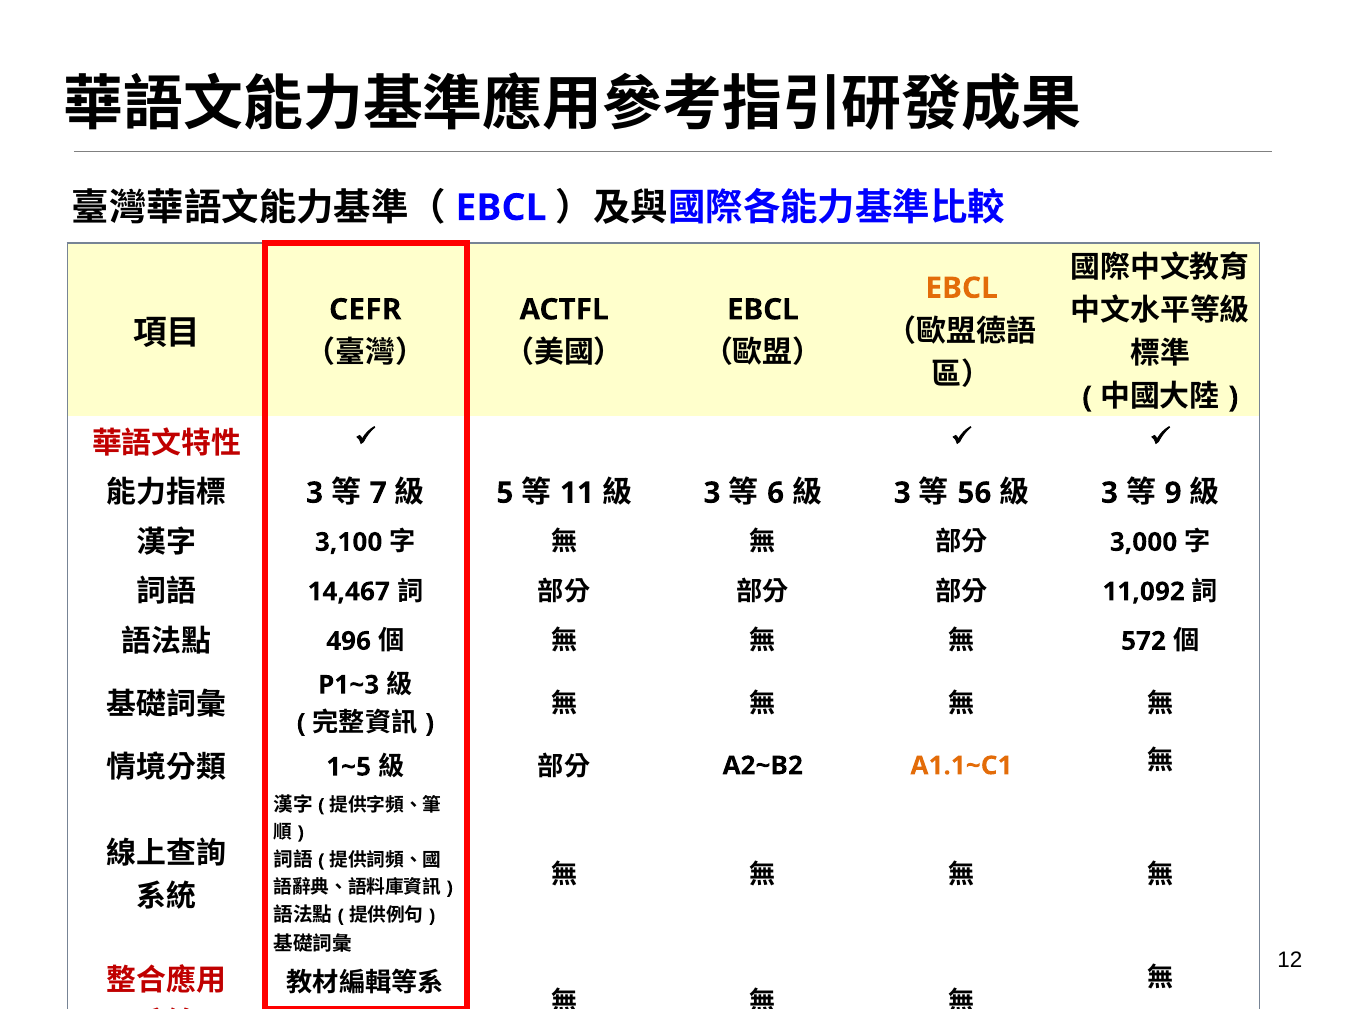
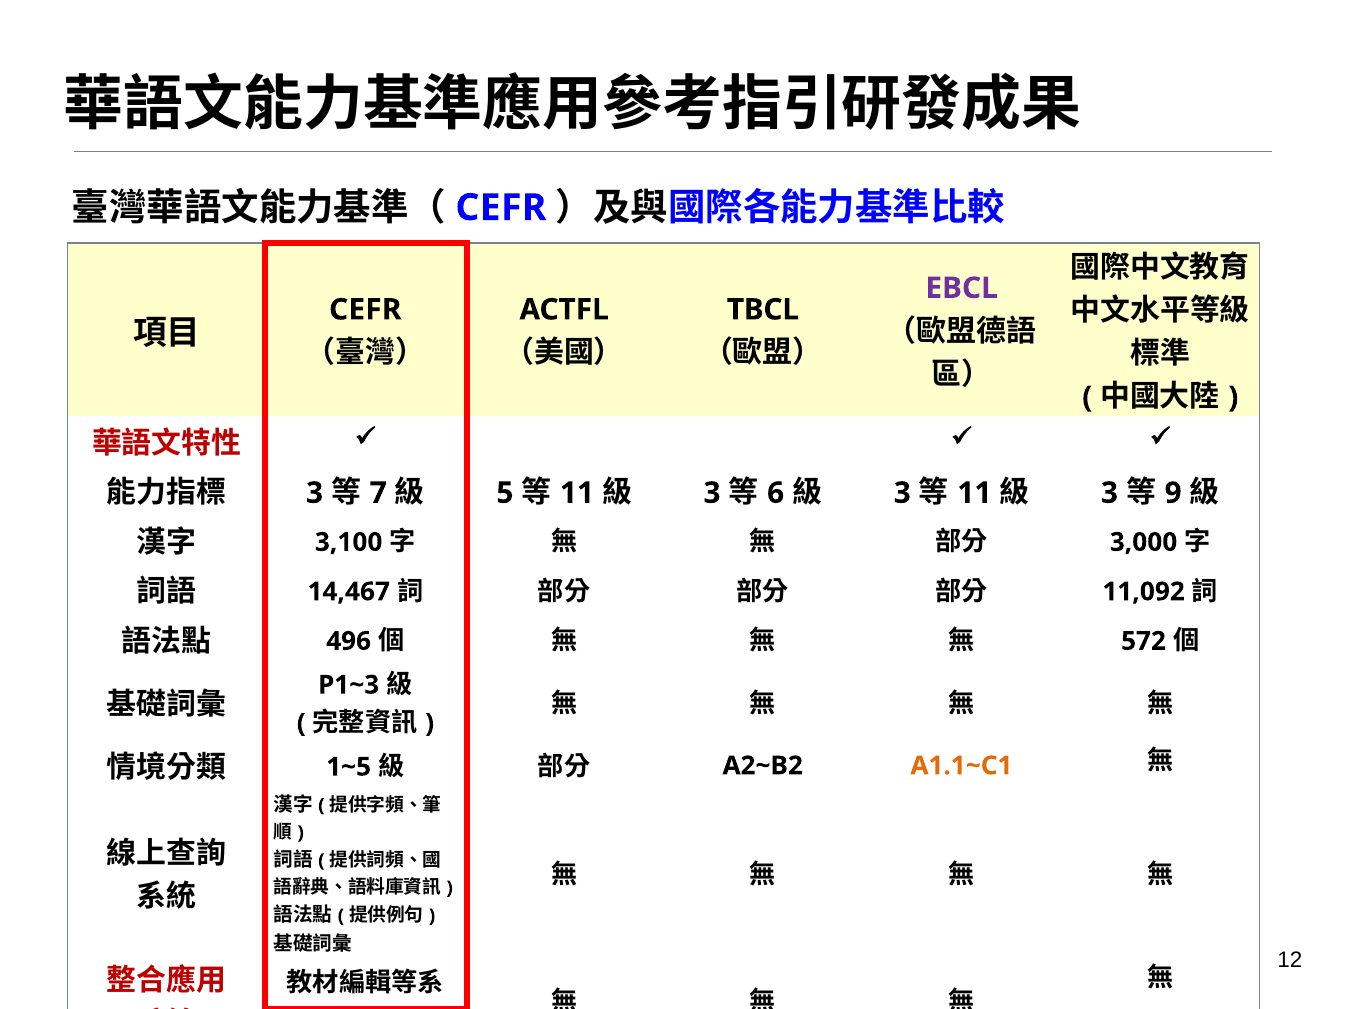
EBCL at (501, 208): EBCL -> CEFR
EBCL at (962, 288) colour: orange -> purple
EBCL at (763, 310): EBCL -> TBCL
56 at (974, 493): 56 -> 11
